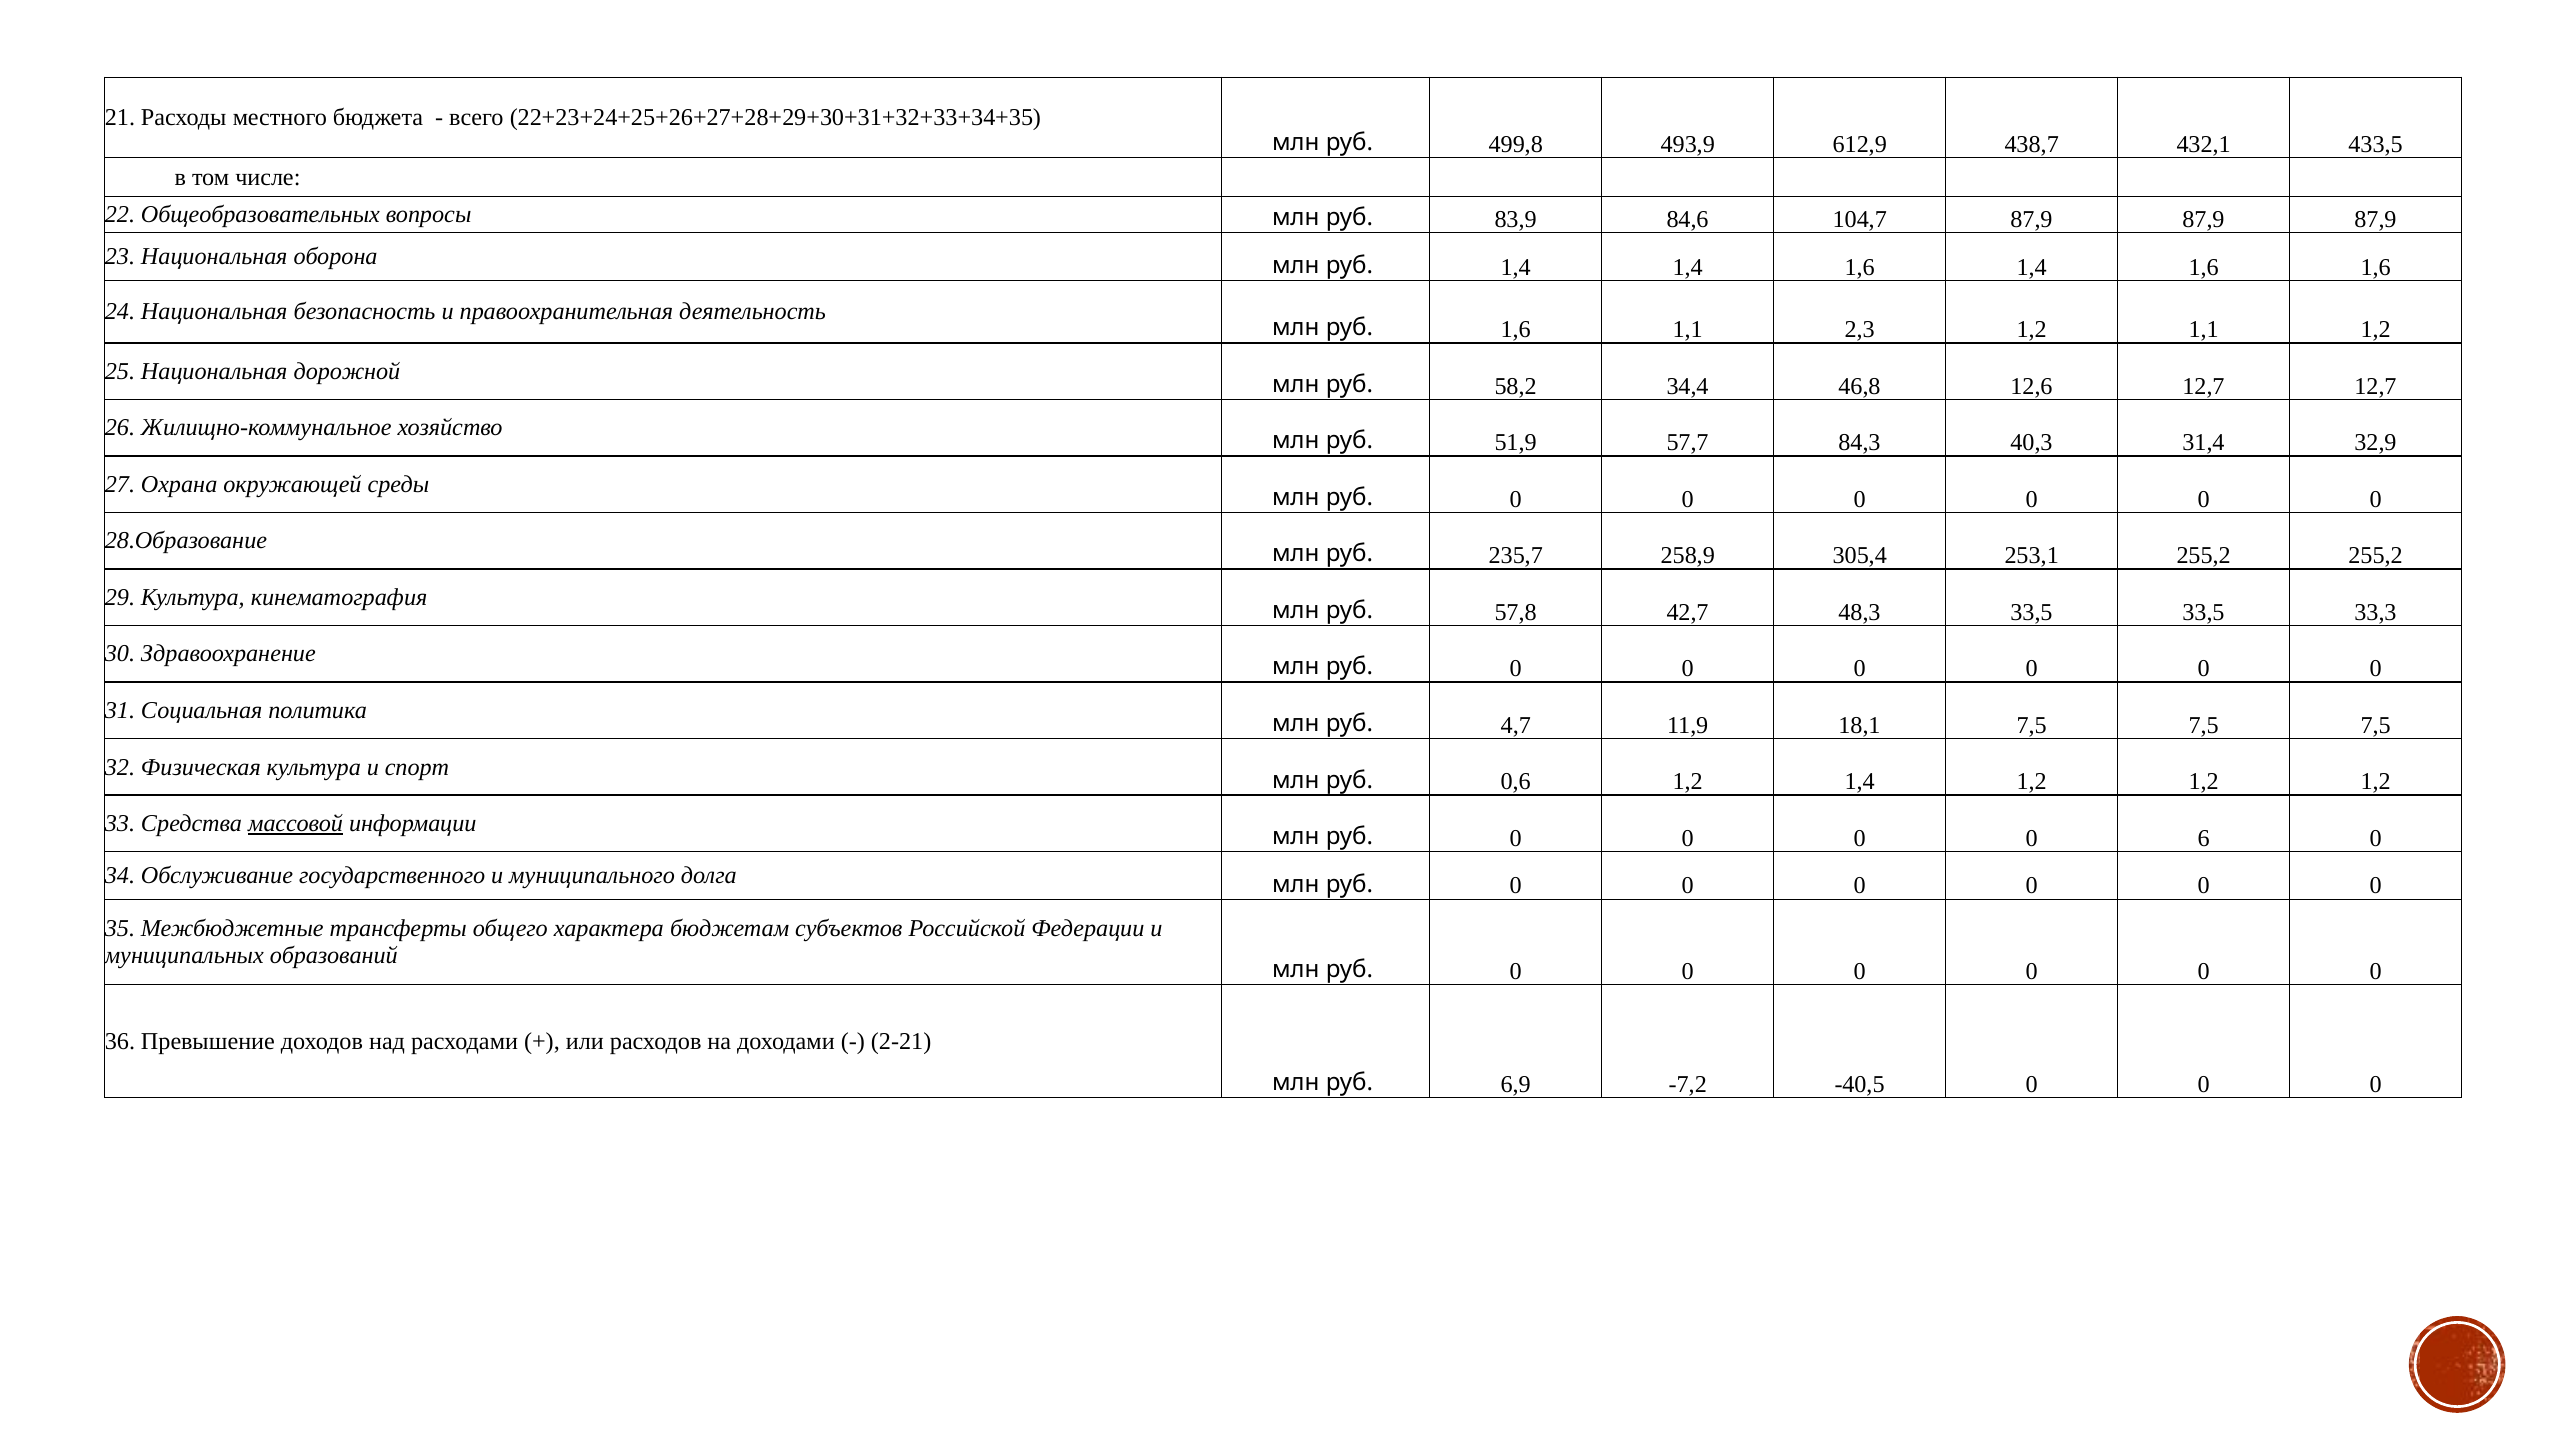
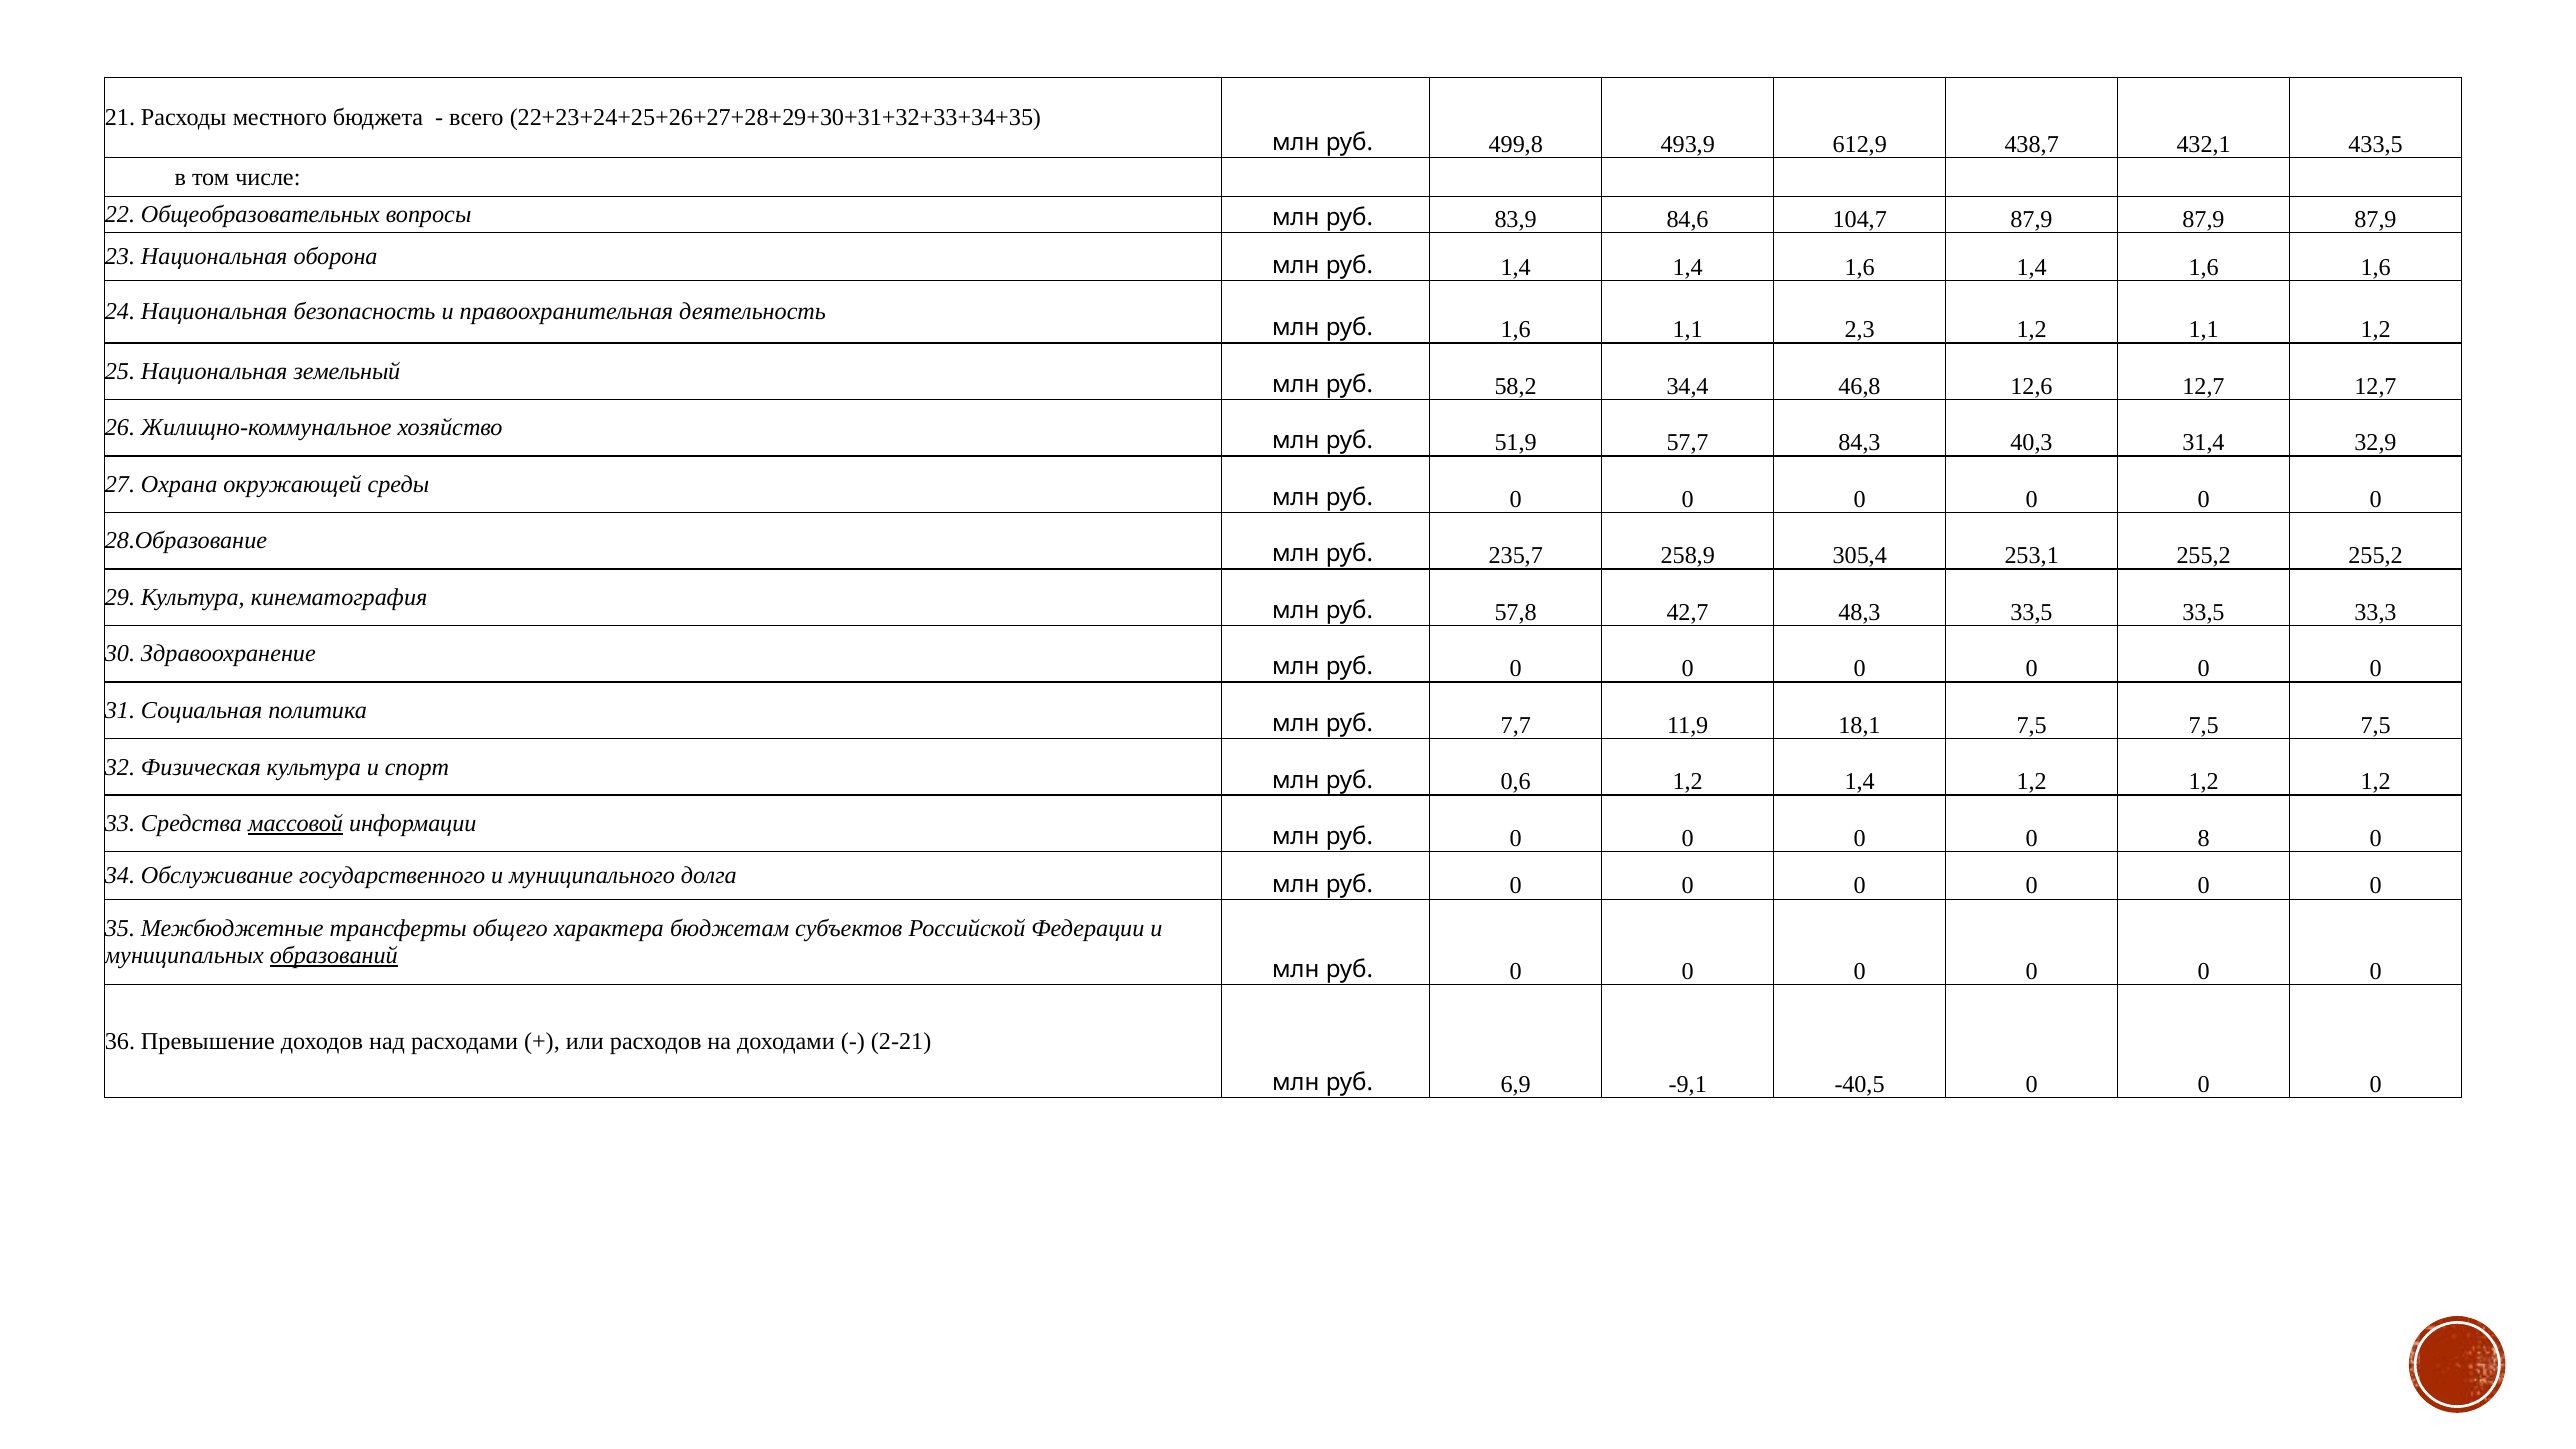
дорожной: дорожной -> земельный
4,7: 4,7 -> 7,7
6: 6 -> 8
образований underline: none -> present
-7,2: -7,2 -> -9,1
